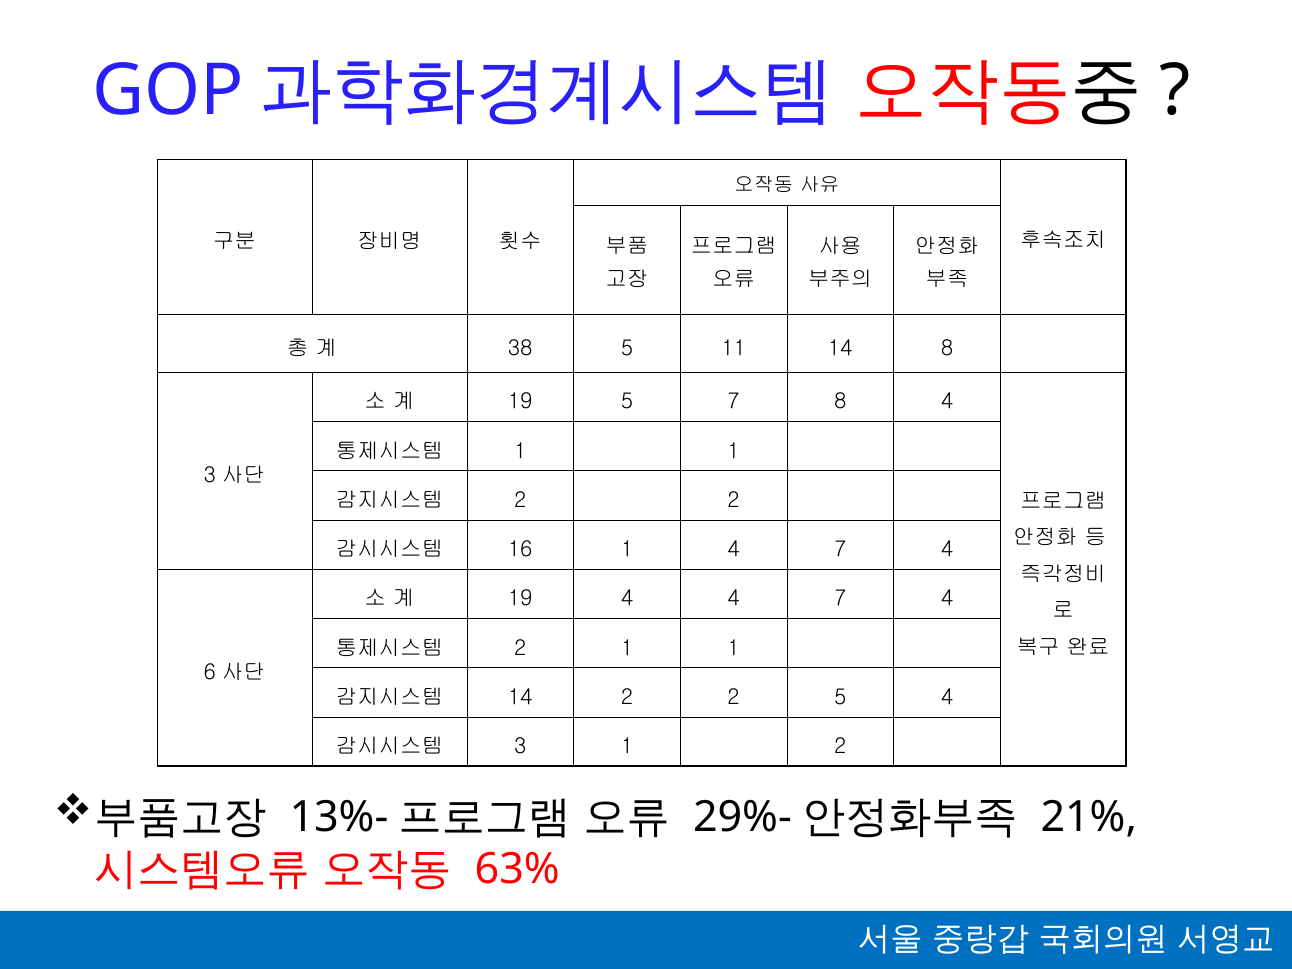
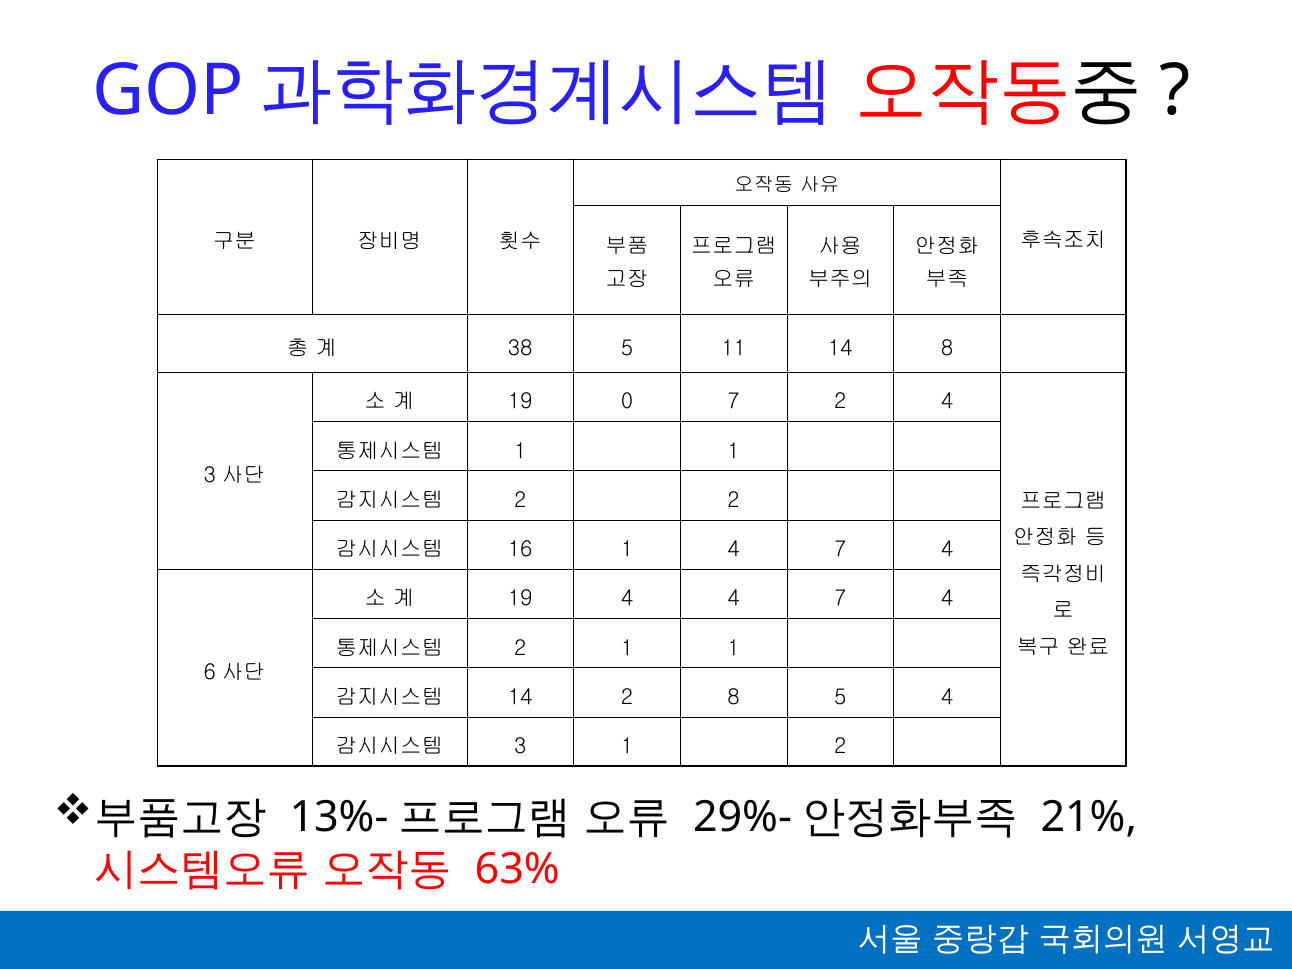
19 5: 5 -> 0
7 8: 8 -> 2
14 2 2: 2 -> 8
